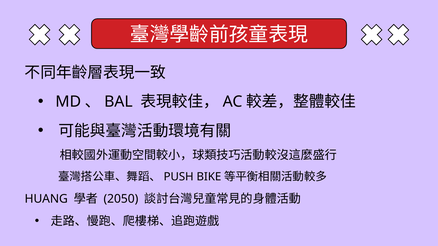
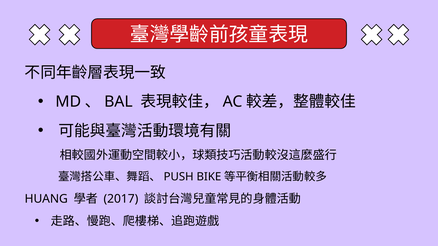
2050: 2050 -> 2017
